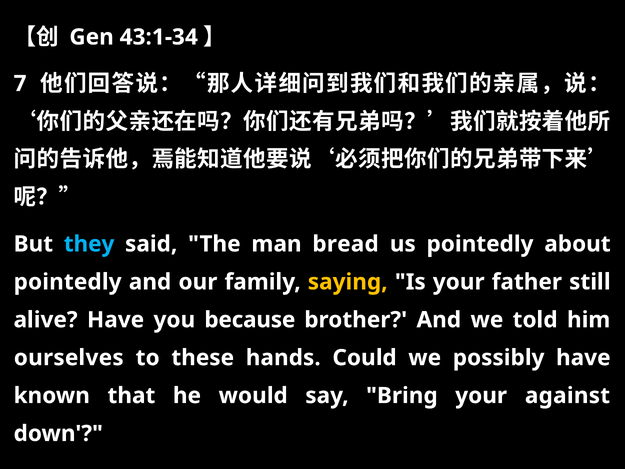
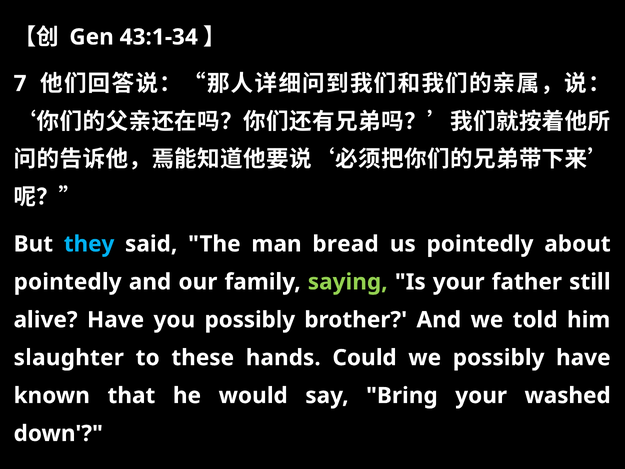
saying colour: yellow -> light green
you because: because -> possibly
ourselves: ourselves -> slaughter
against: against -> washed
